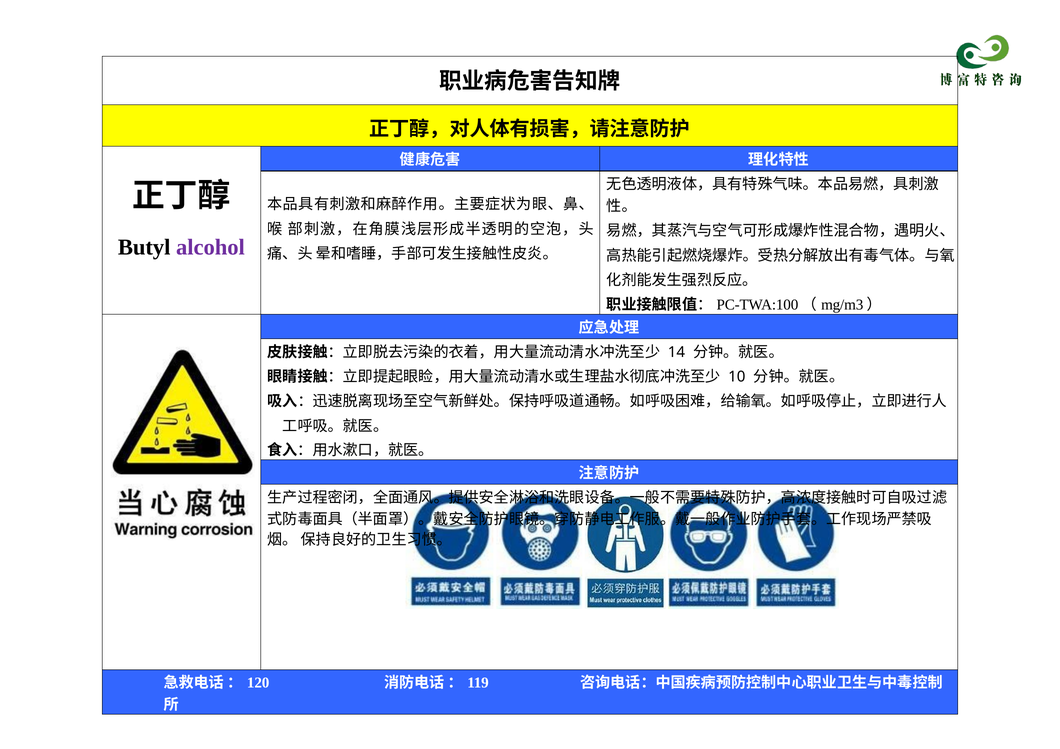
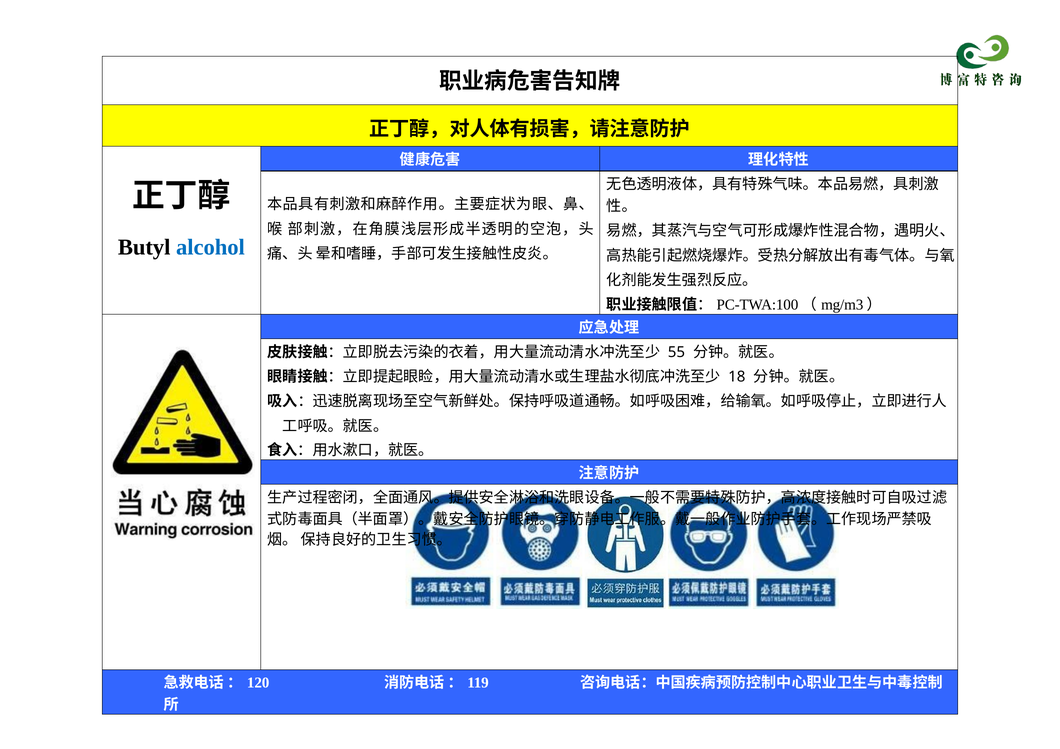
alcohol colour: purple -> blue
14: 14 -> 55
10: 10 -> 18
